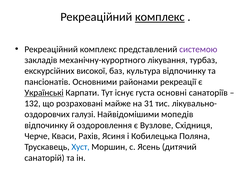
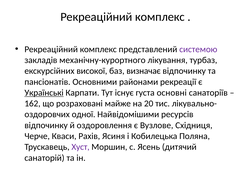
комплекс at (160, 17) underline: present -> none
культура: культура -> визначає
132: 132 -> 162
31: 31 -> 20
галузі: галузі -> одної
мопедів: мопедів -> ресурсів
Хуст colour: blue -> purple
